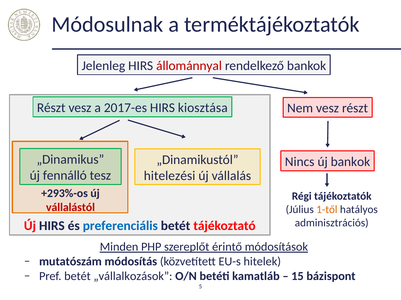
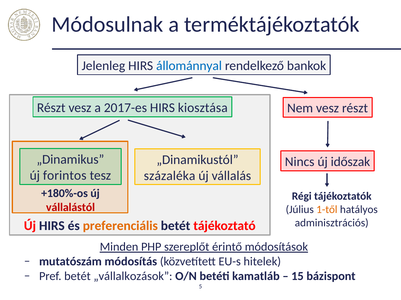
állománnyal colour: red -> blue
új bankok: bankok -> időszak
fennálló: fennálló -> forintos
hitelezési: hitelezési -> százaléka
+293%-os: +293%-os -> +180%-os
preferenciális colour: blue -> orange
